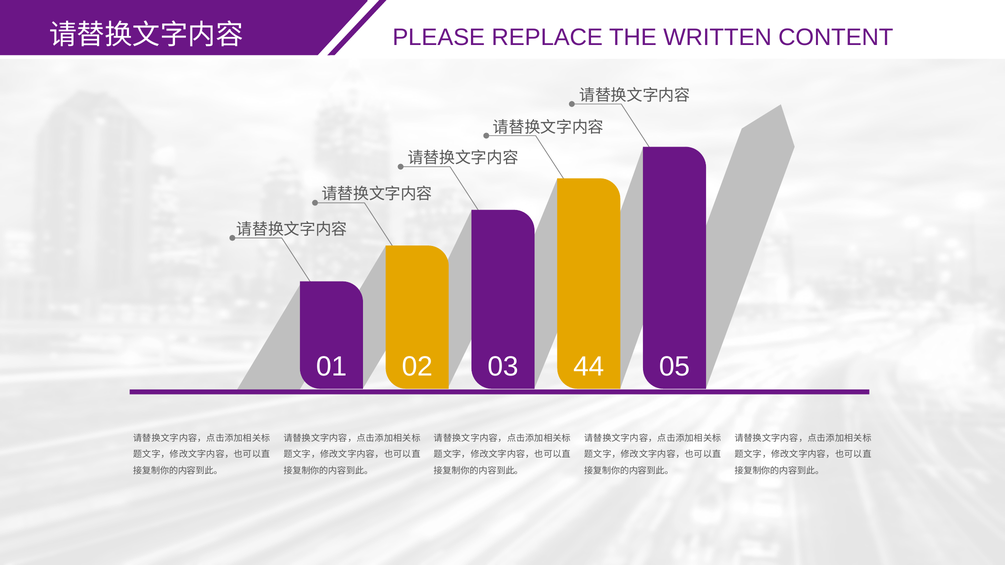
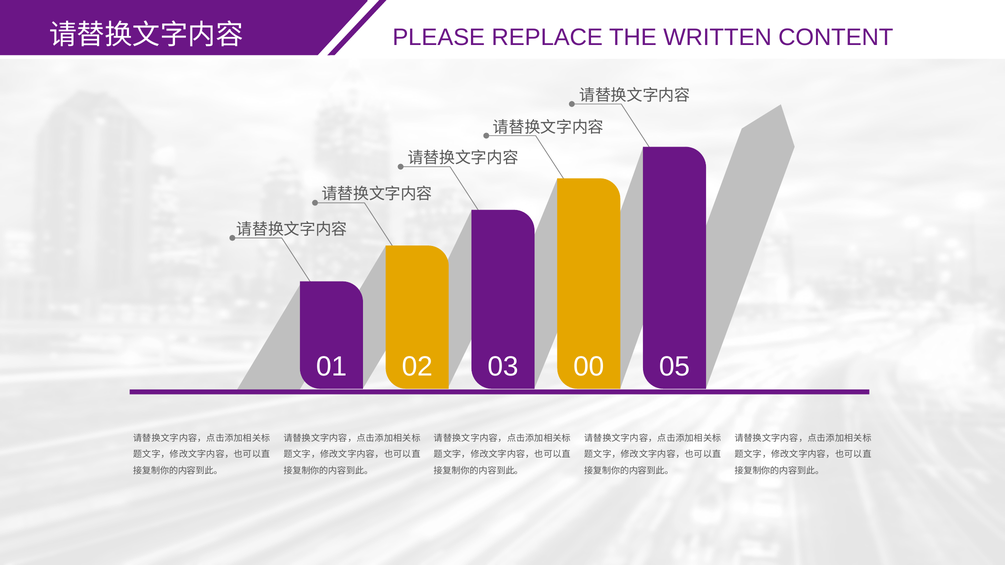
44: 44 -> 00
